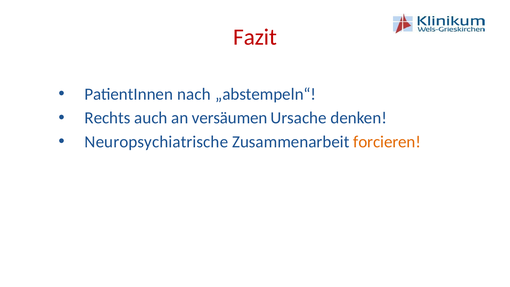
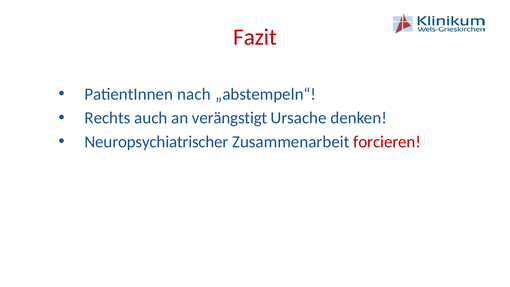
versäumen: versäumen -> verängstigt
Neuropsychiatrische: Neuropsychiatrische -> Neuropsychiatrischer
forcieren colour: orange -> red
